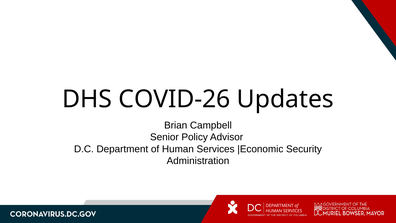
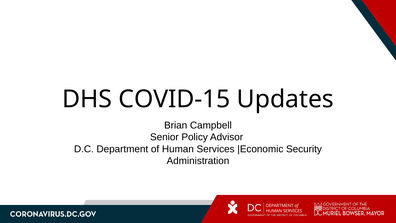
COVID-26: COVID-26 -> COVID-15
